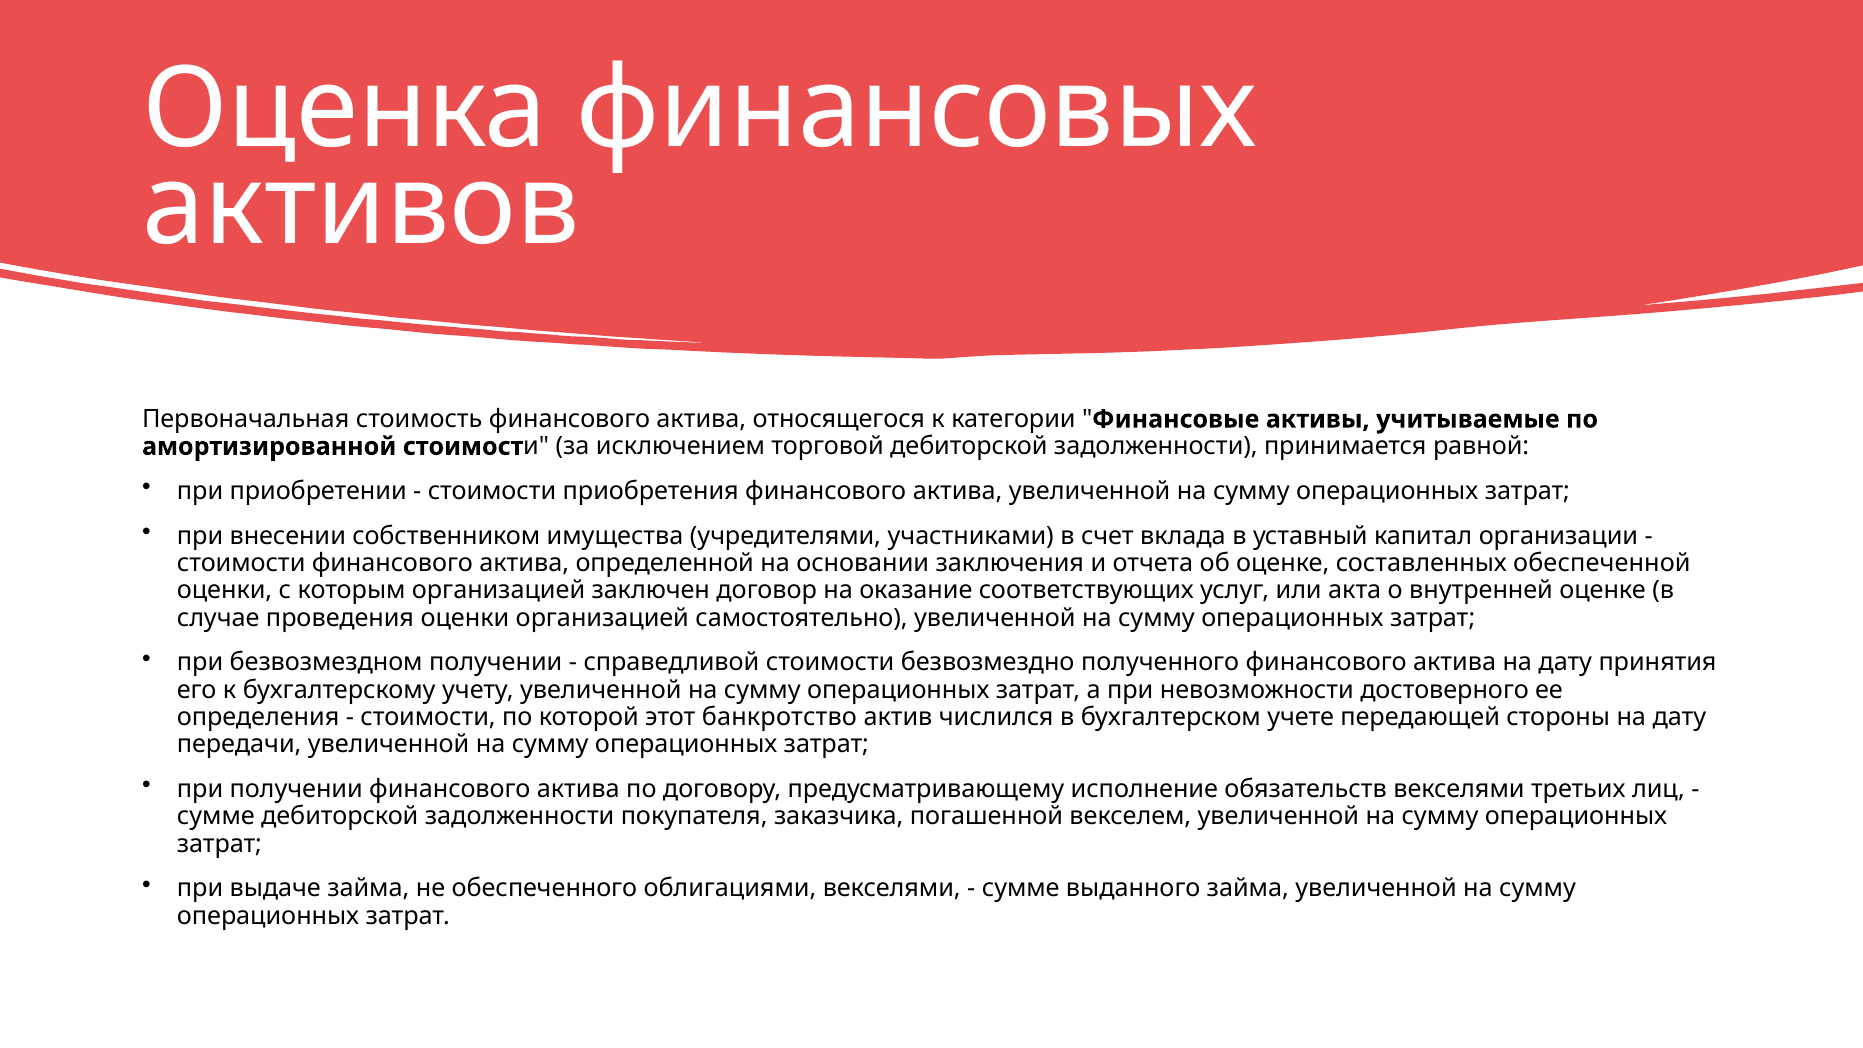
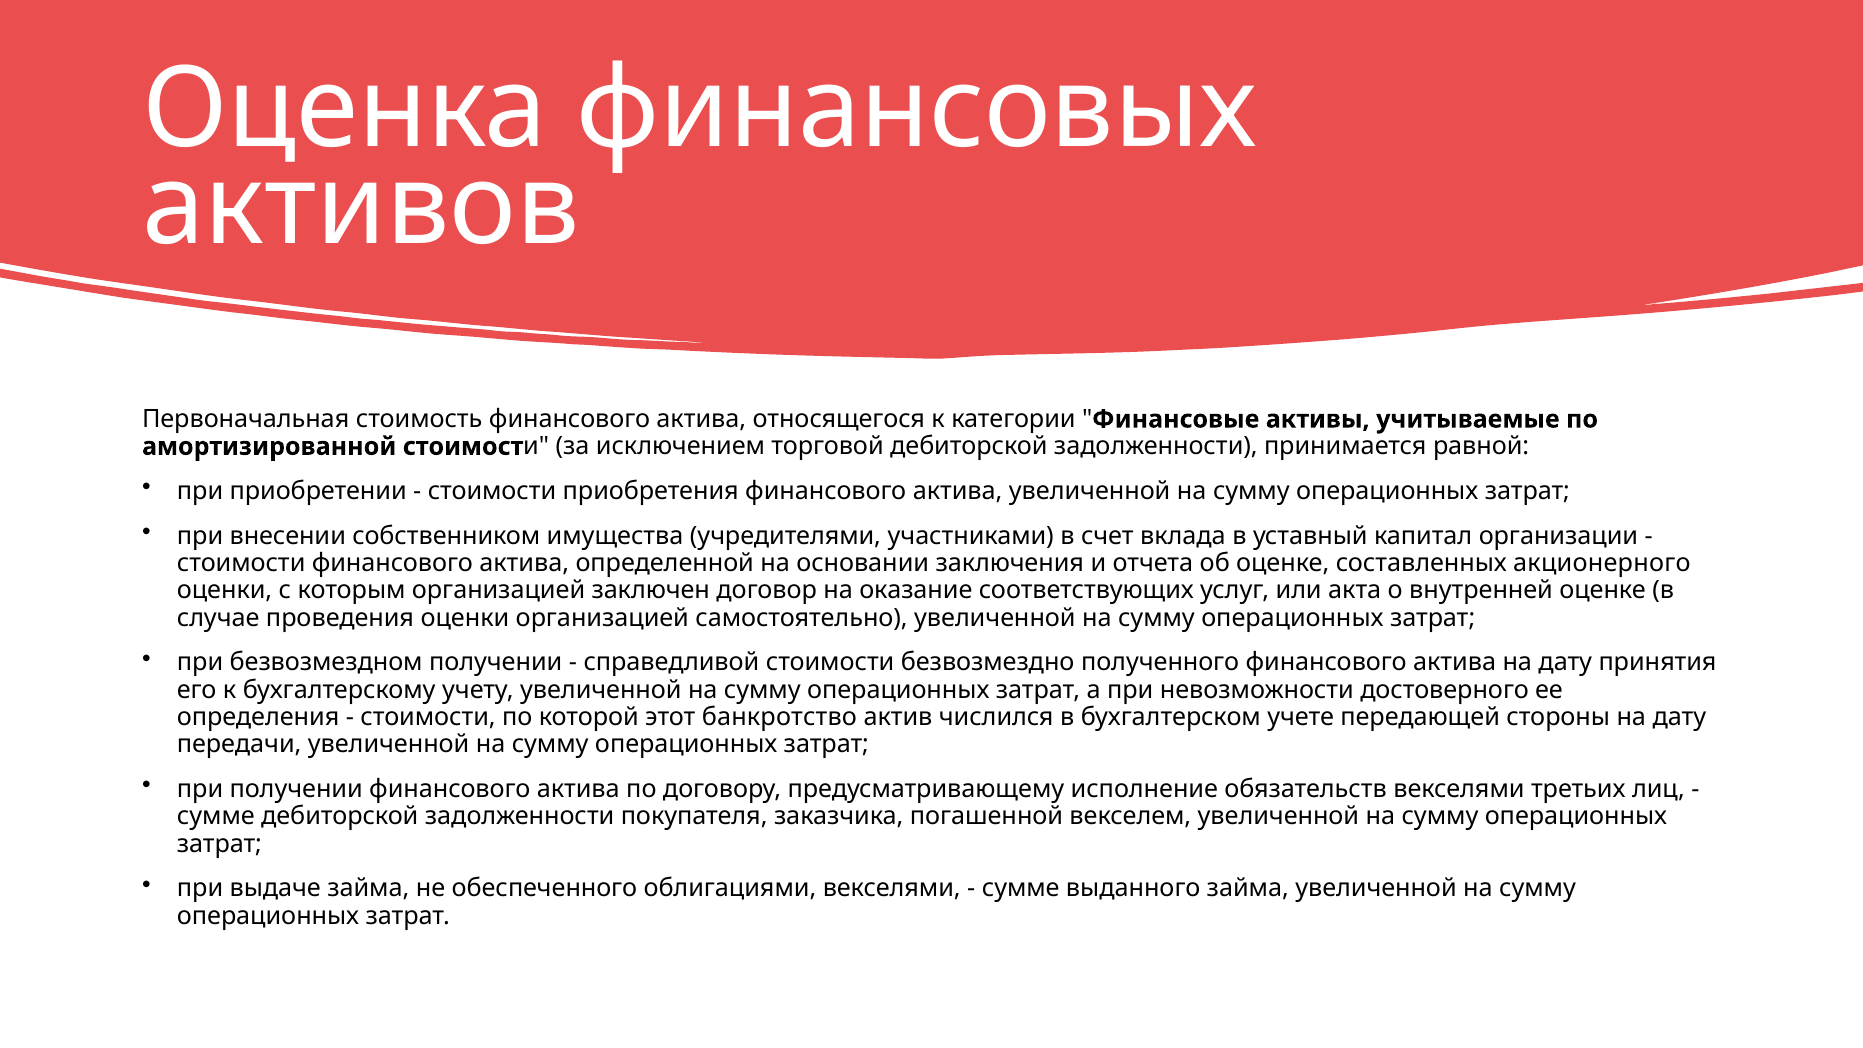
обеспеченной: обеспеченной -> акционерного
